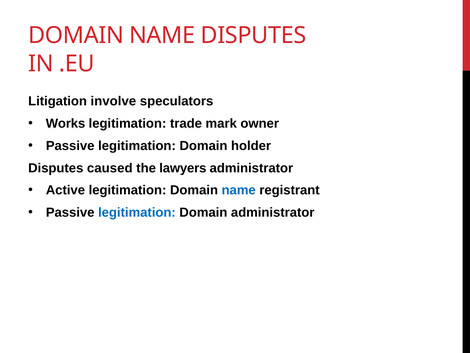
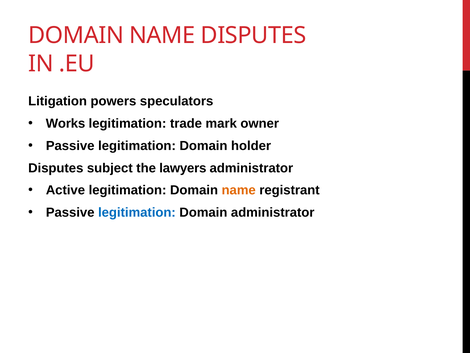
involve: involve -> powers
caused: caused -> subject
name at (239, 190) colour: blue -> orange
